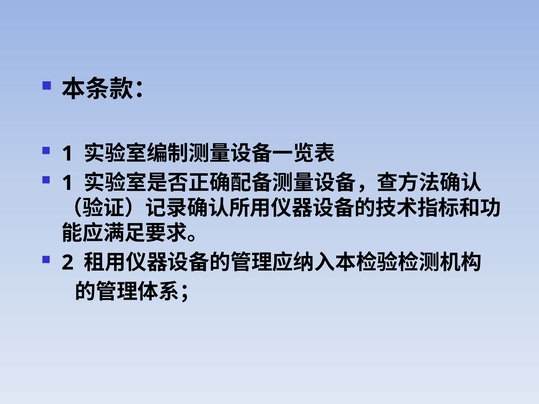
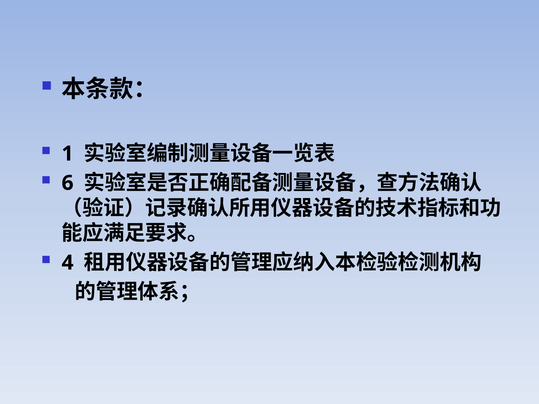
1 at (68, 183): 1 -> 6
2: 2 -> 4
